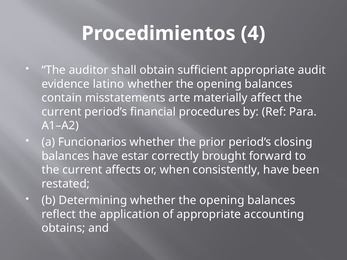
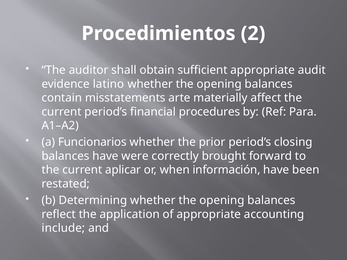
4: 4 -> 2
estar: estar -> were
affects: affects -> aplicar
consistently: consistently -> información
obtains: obtains -> include
